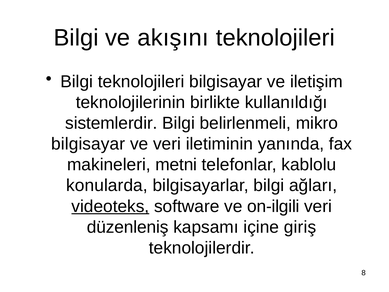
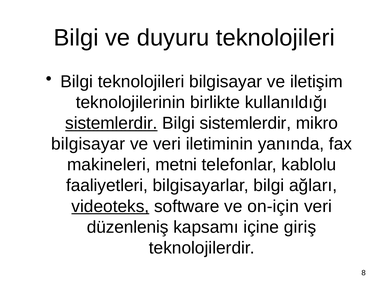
akışını: akışını -> duyuru
sistemlerdir at (111, 123) underline: none -> present
Bilgi belirlenmeli: belirlenmeli -> sistemlerdir
konularda: konularda -> faaliyetleri
on-ilgili: on-ilgili -> on-için
